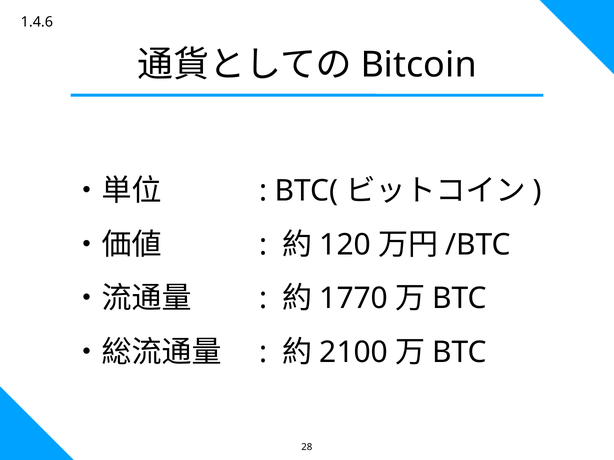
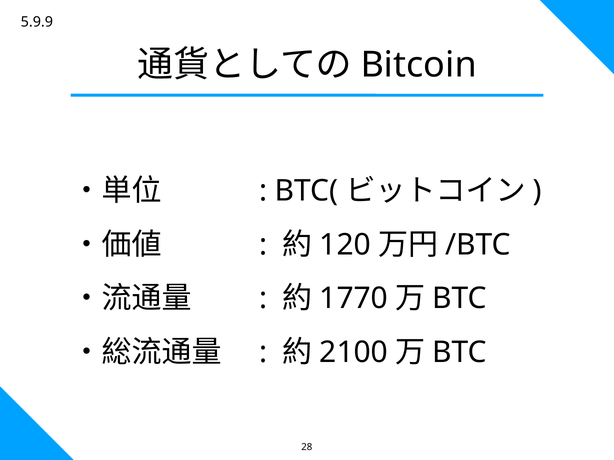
1.4.6: 1.4.6 -> 5.9.9
